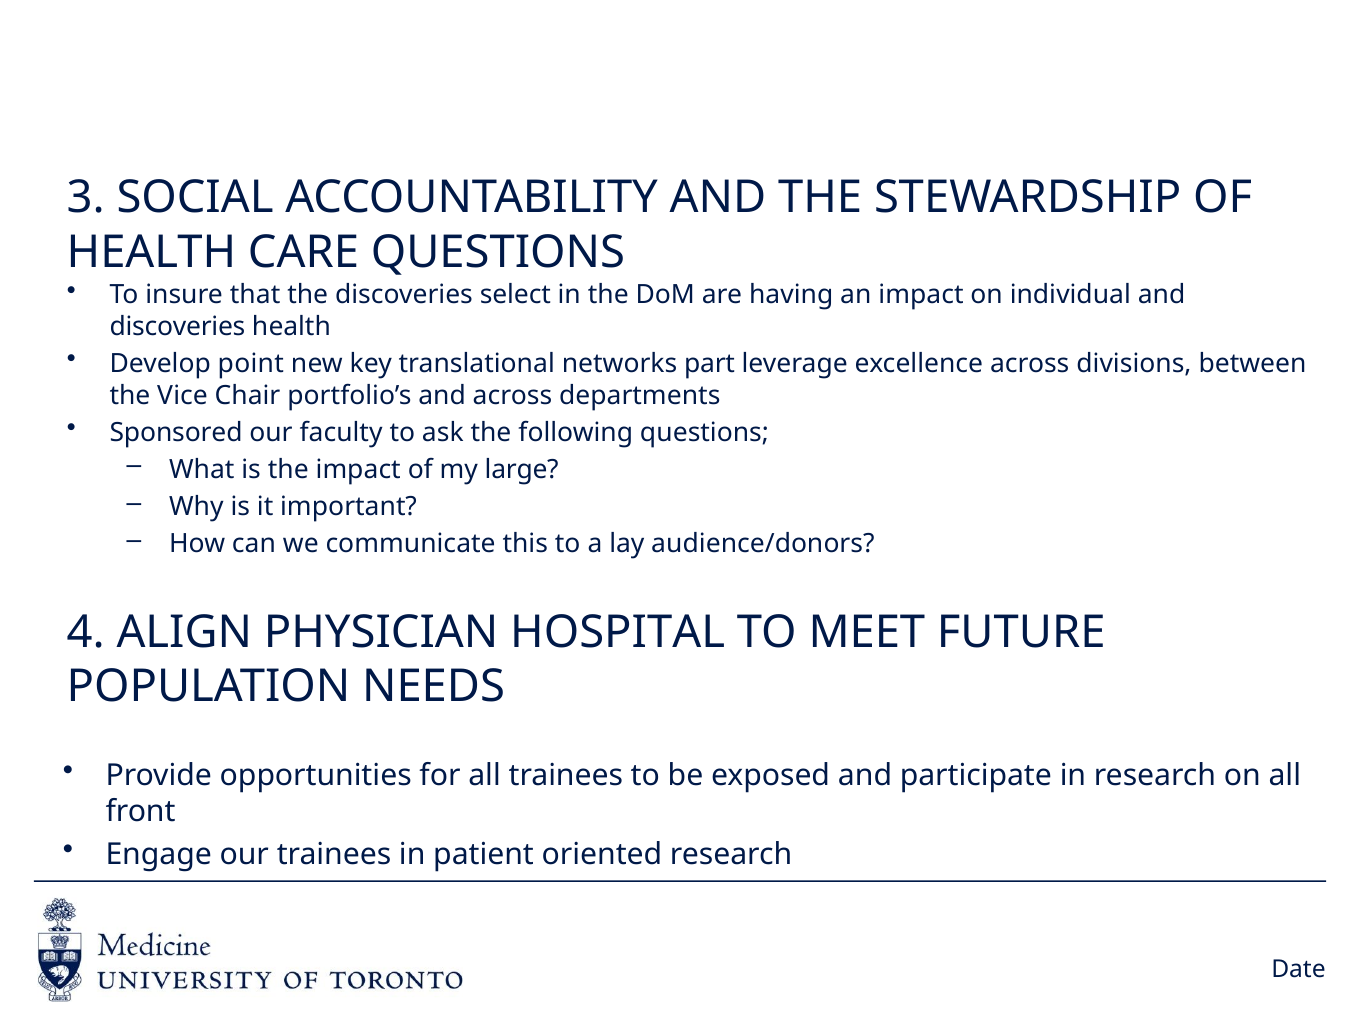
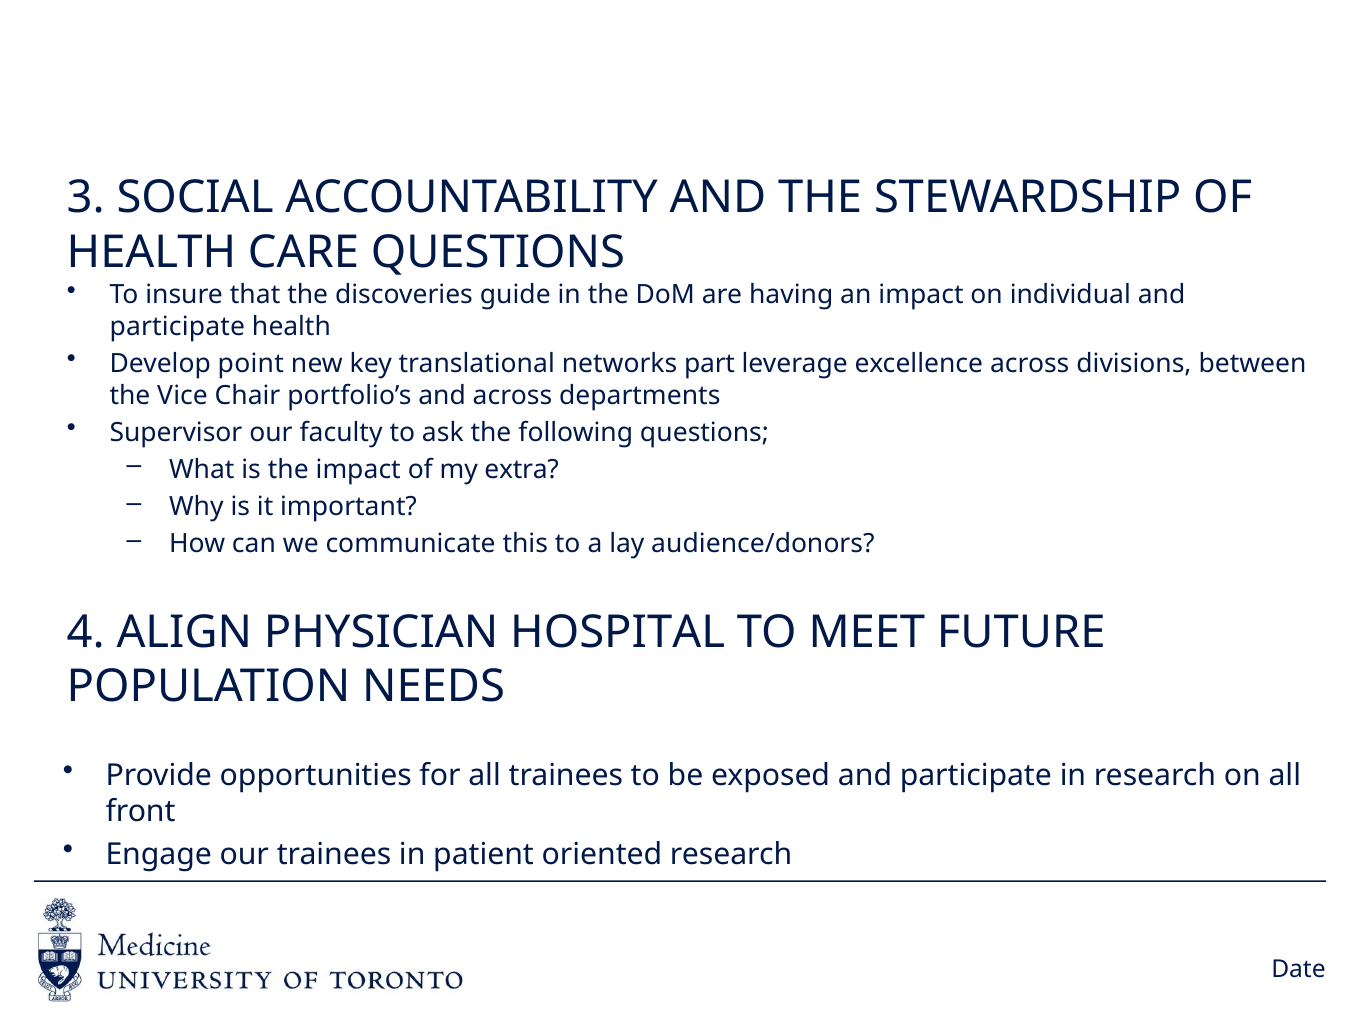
select: select -> guide
discoveries at (177, 326): discoveries -> participate
Sponsored: Sponsored -> Supervisor
large: large -> extra
